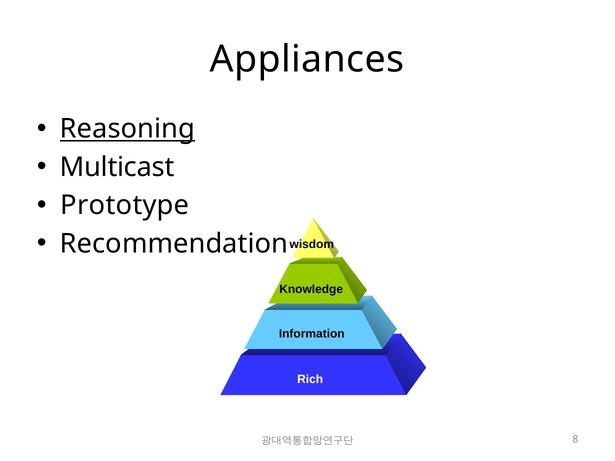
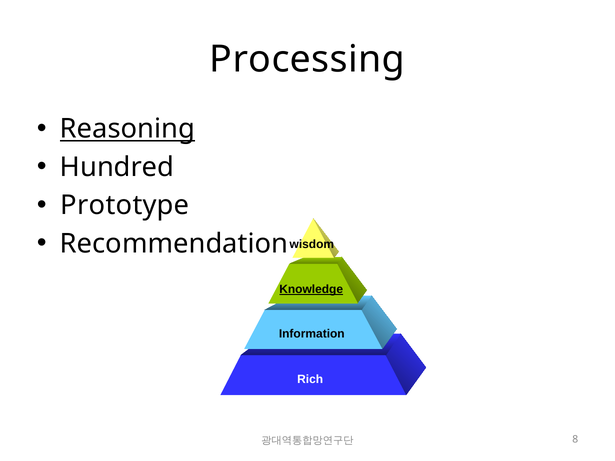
Appliances: Appliances -> Processing
Multicast: Multicast -> Hundred
Knowledge underline: none -> present
